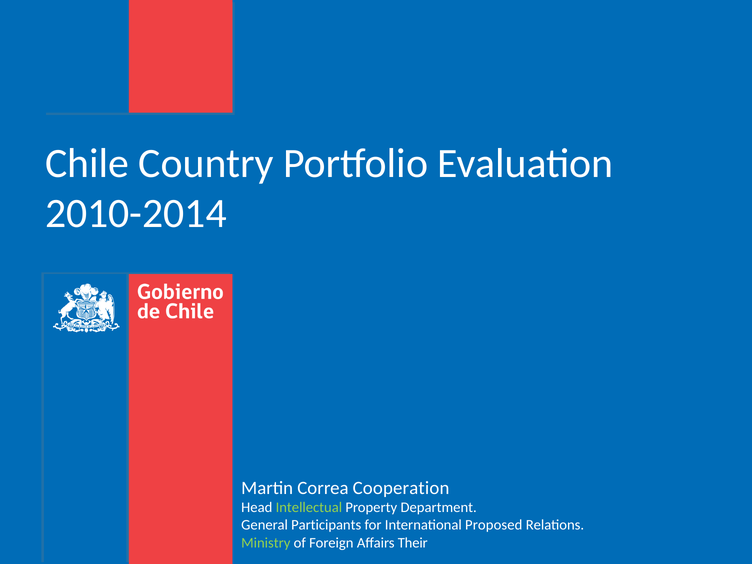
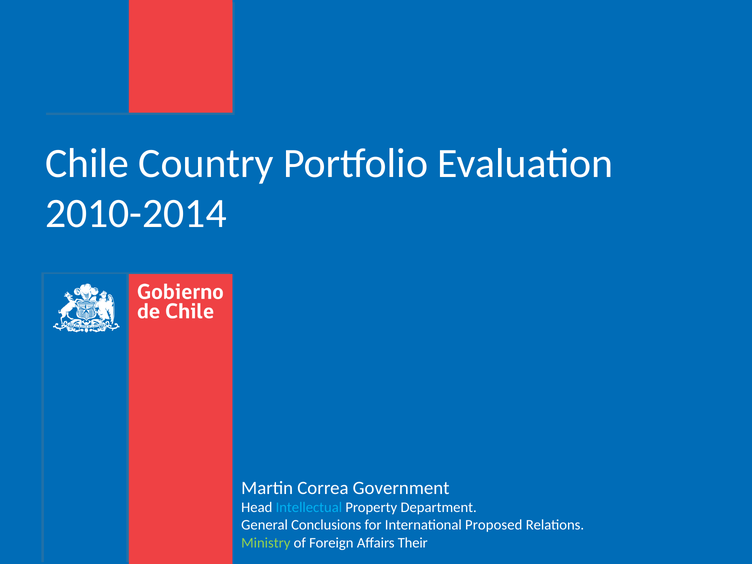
Cooperation: Cooperation -> Government
Intellectual colour: light green -> light blue
Participants: Participants -> Conclusions
